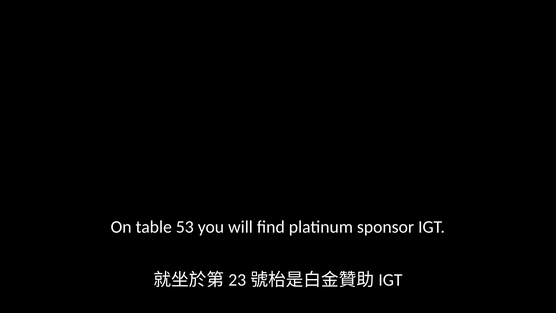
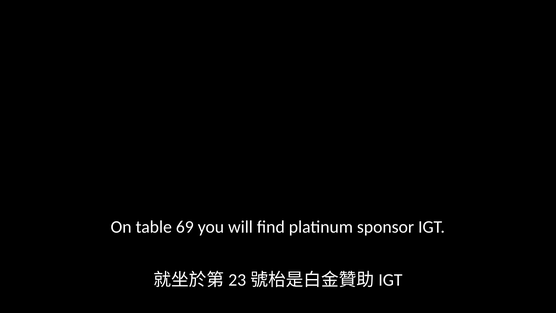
53: 53 -> 69
